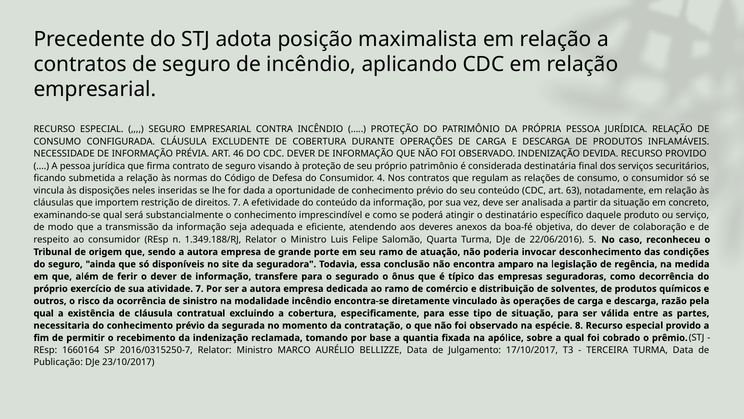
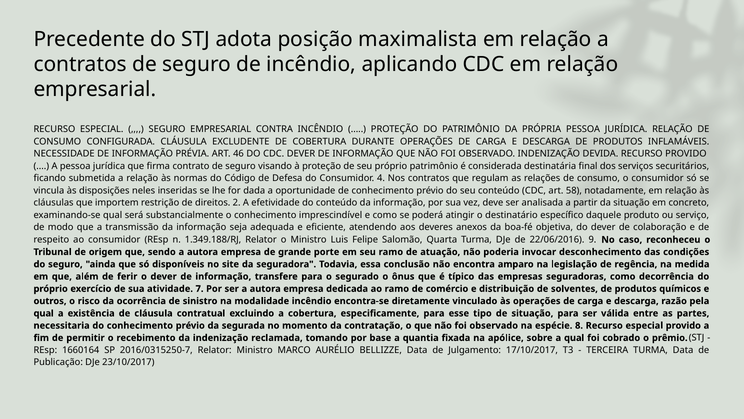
63: 63 -> 58
direitos 7: 7 -> 2
5: 5 -> 9
